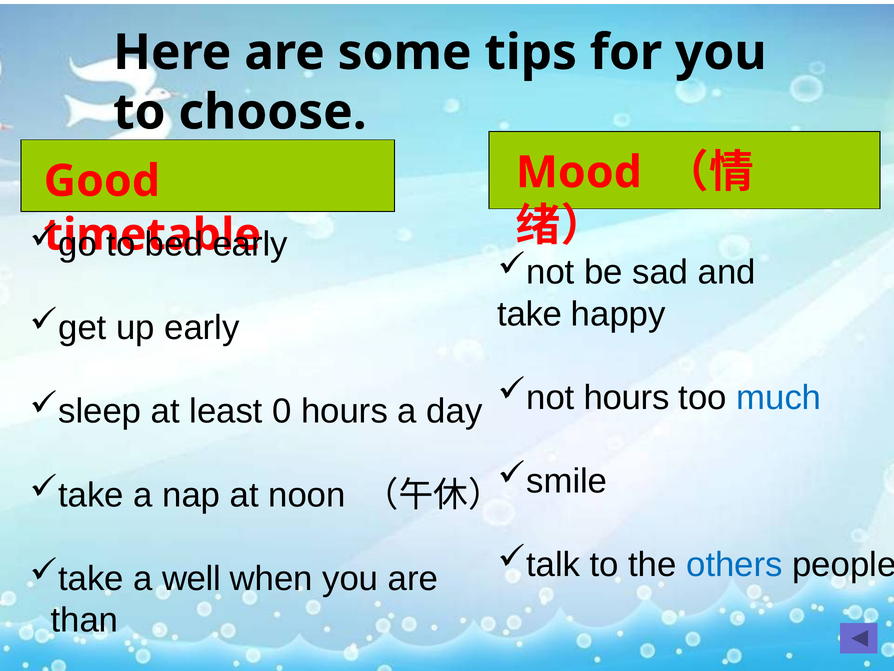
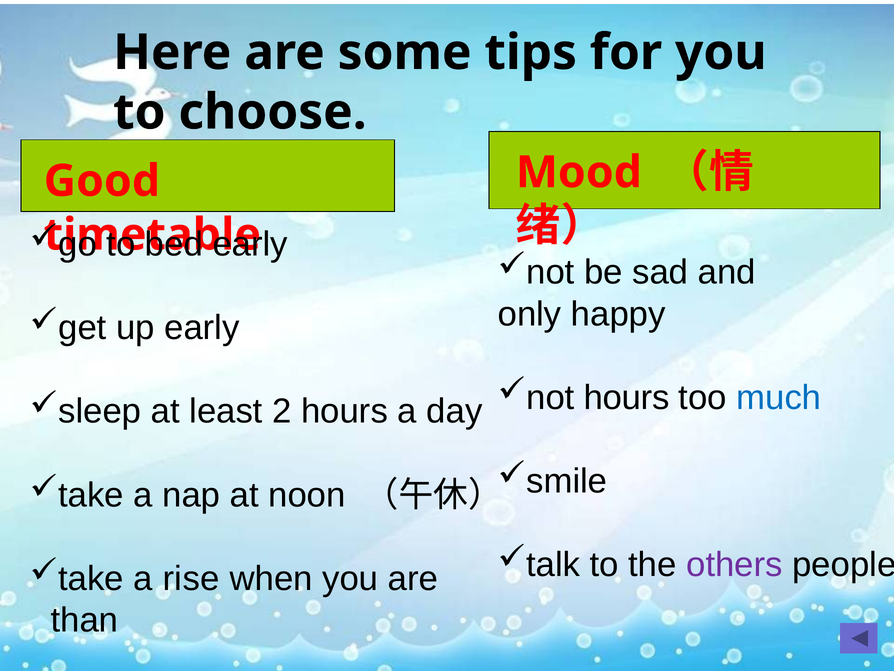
take: take -> only
0: 0 -> 2
others colour: blue -> purple
well: well -> rise
